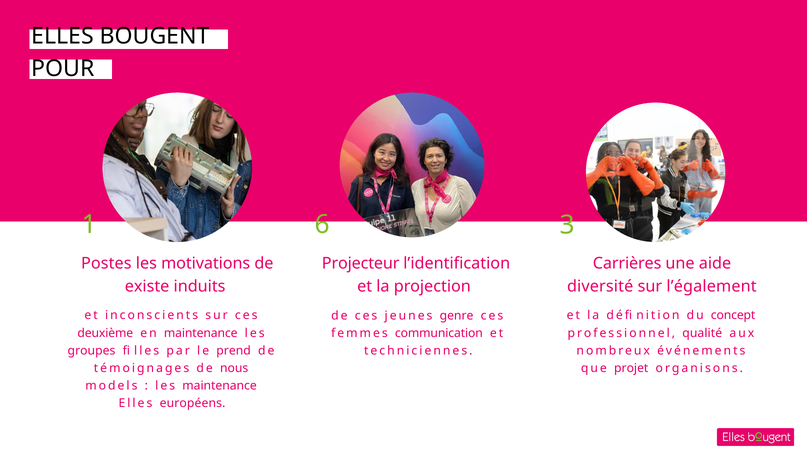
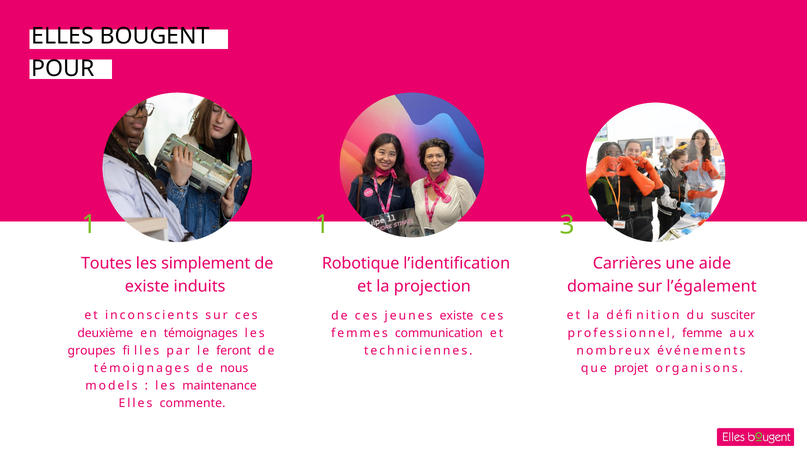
1 6: 6 -> 1
Postes: Postes -> Toutes
motivations: motivations -> simplement
Projecteur: Projecteur -> Robotique
diversité: diversité -> domaine
jeunes genre: genre -> existe
concept: concept -> susciter
en maintenance: maintenance -> témoignages
qualité: qualité -> femme
prend: prend -> feront
européens: européens -> commente
